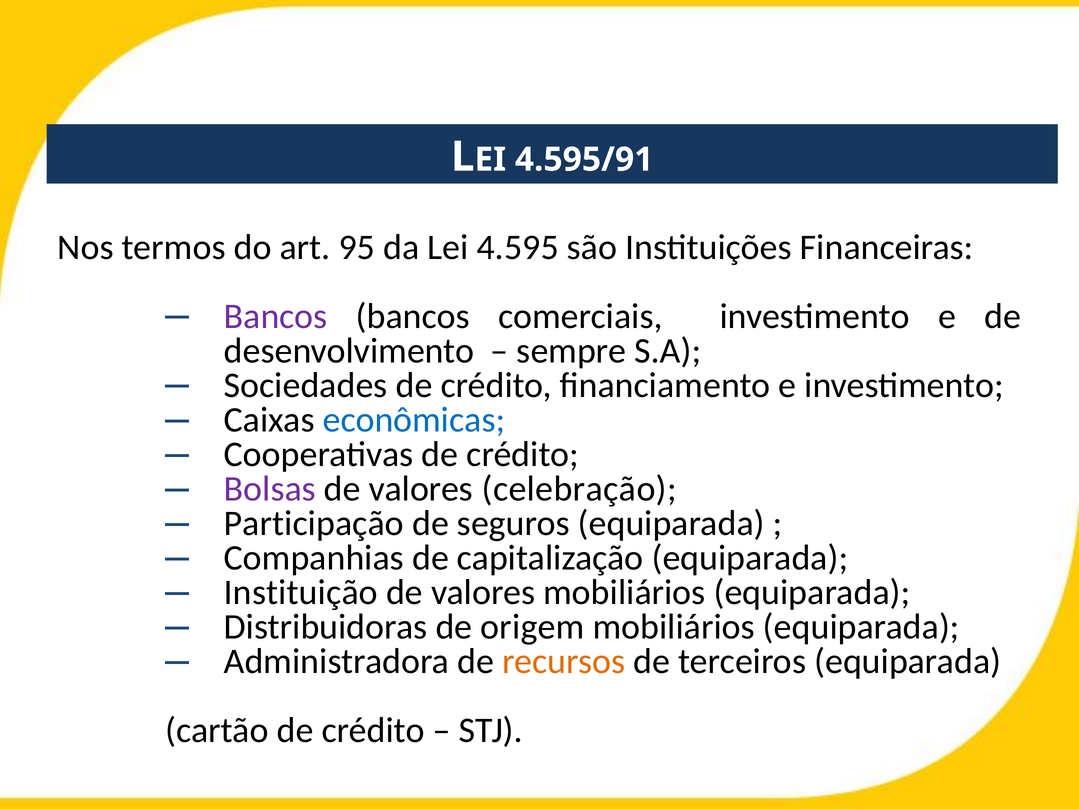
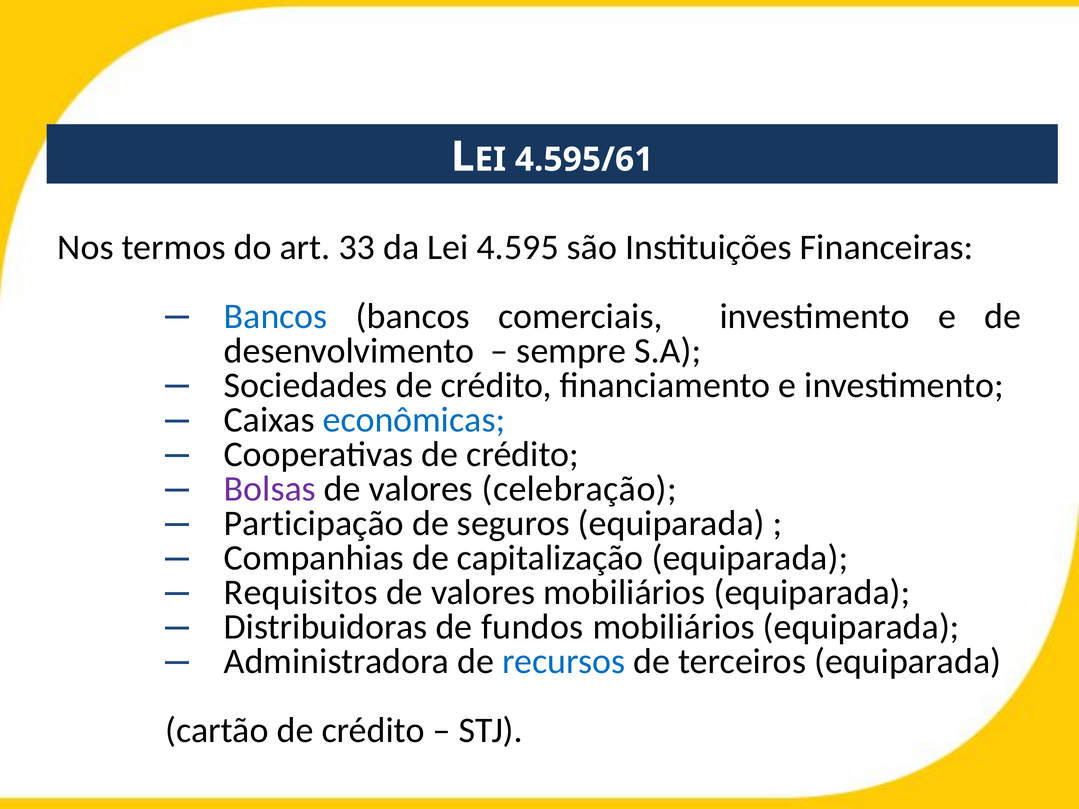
4.595/91: 4.595/91 -> 4.595/61
95: 95 -> 33
Bancos at (276, 316) colour: purple -> blue
Instituição: Instituição -> Requisitos
origem: origem -> fundos
recursos colour: orange -> blue
